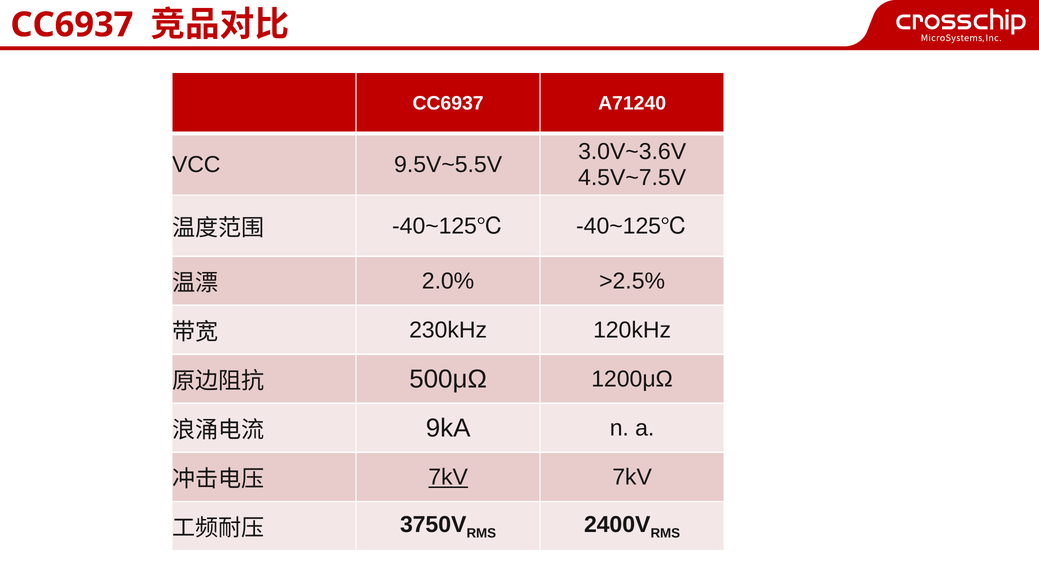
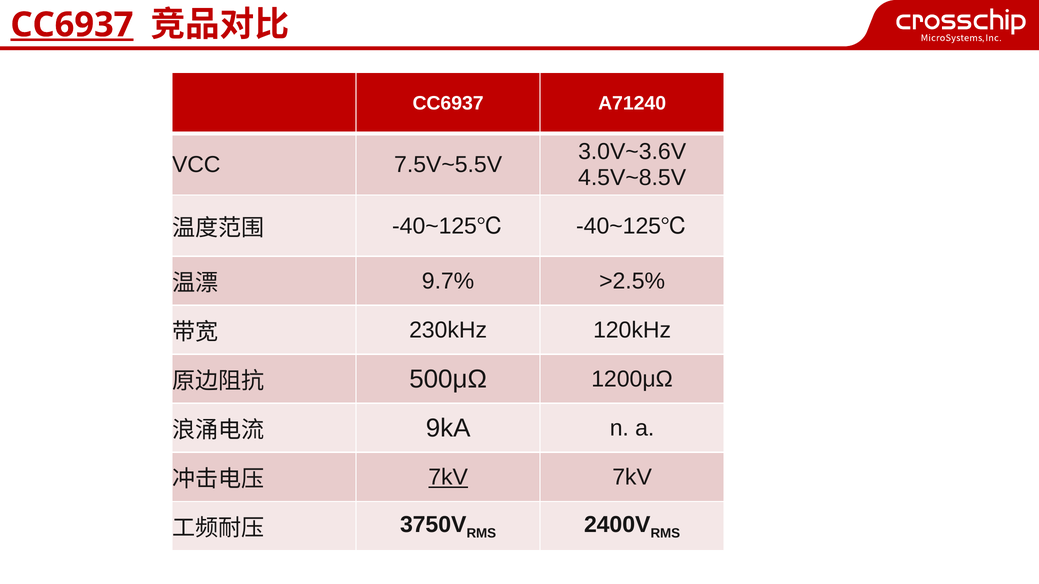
CC6937 at (72, 25) underline: none -> present
9.5V~5.5V: 9.5V~5.5V -> 7.5V~5.5V
4.5V~7.5V: 4.5V~7.5V -> 4.5V~8.5V
2.0%: 2.0% -> 9.7%
